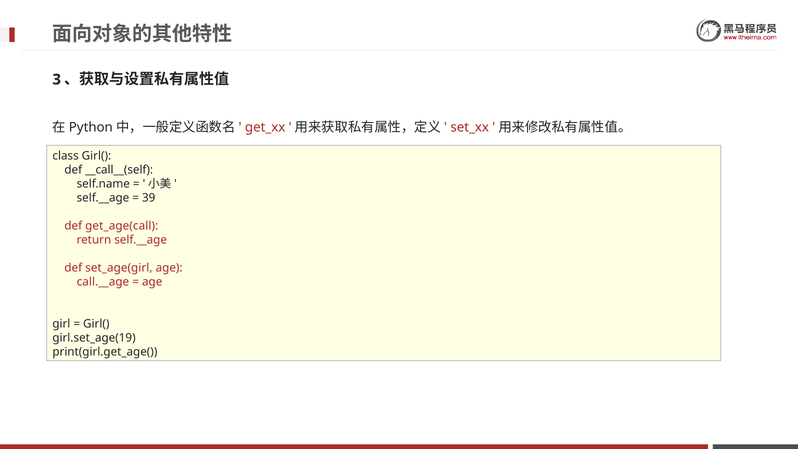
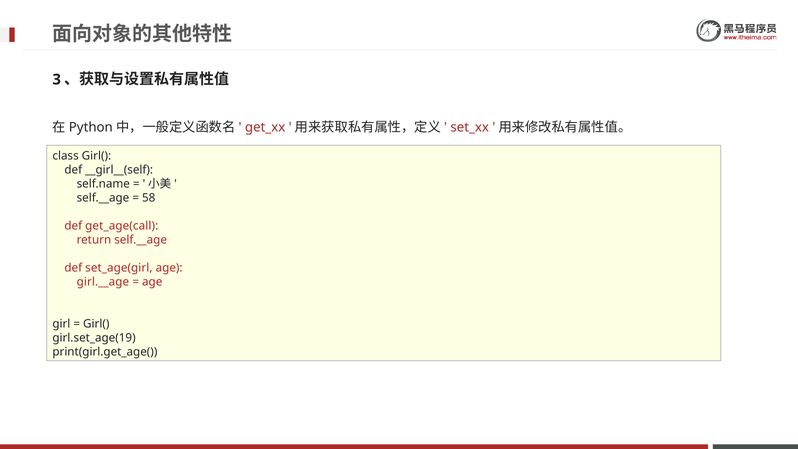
__call__(self: __call__(self -> __girl__(self
39: 39 -> 58
call.__age: call.__age -> girl.__age
